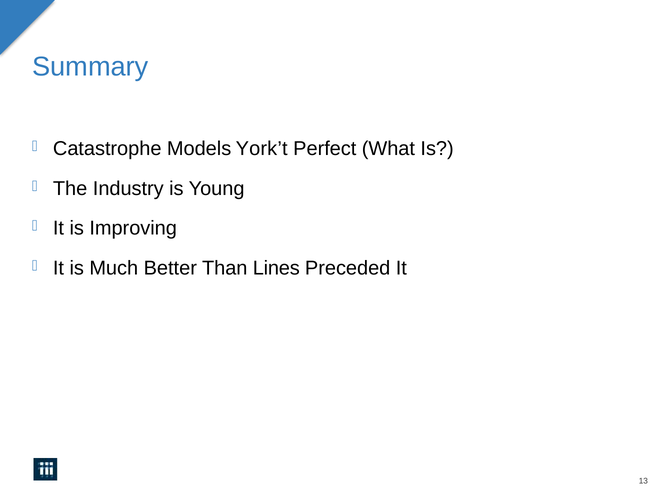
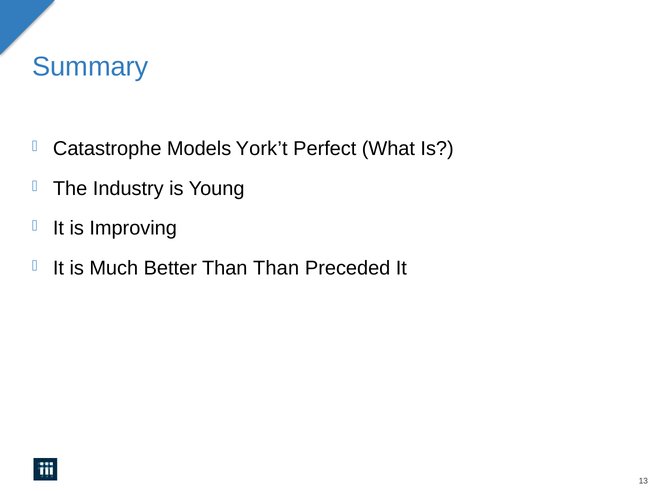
Than Lines: Lines -> Than
